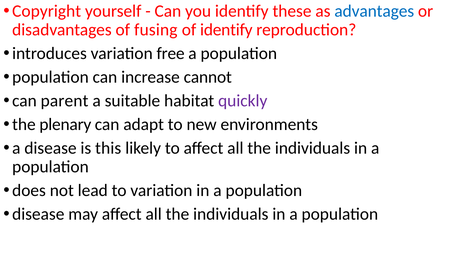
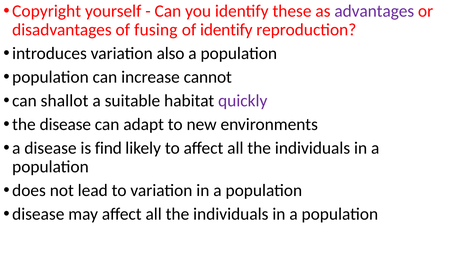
advantages colour: blue -> purple
free: free -> also
parent: parent -> shallot
the plenary: plenary -> disease
this: this -> find
